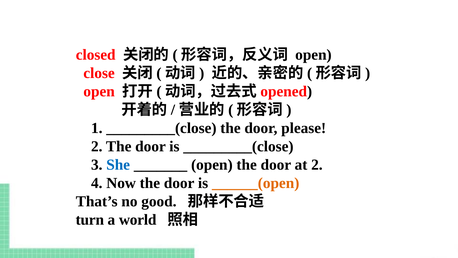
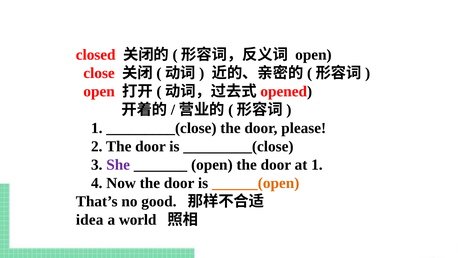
She colour: blue -> purple
at 2: 2 -> 1
turn: turn -> idea
